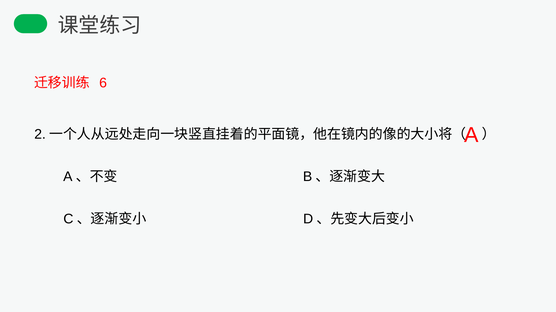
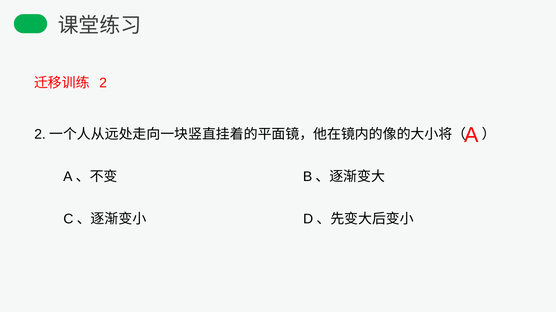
6: 6 -> 2
